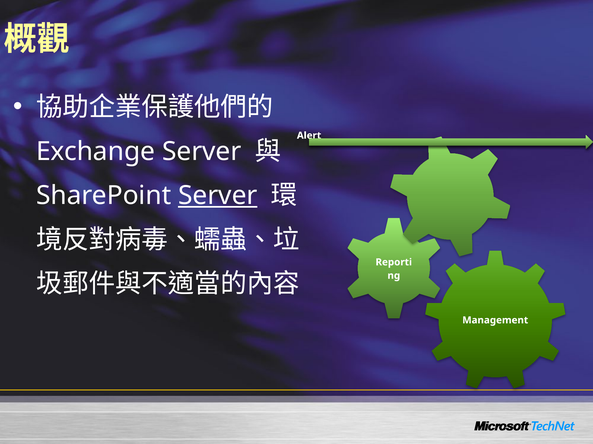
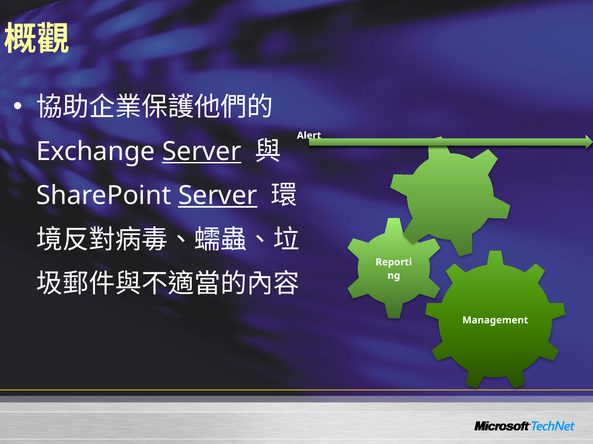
Server at (202, 152) underline: none -> present
